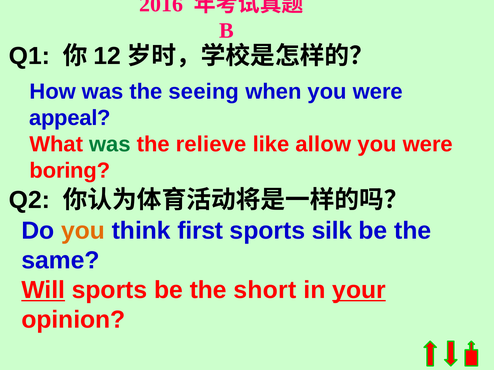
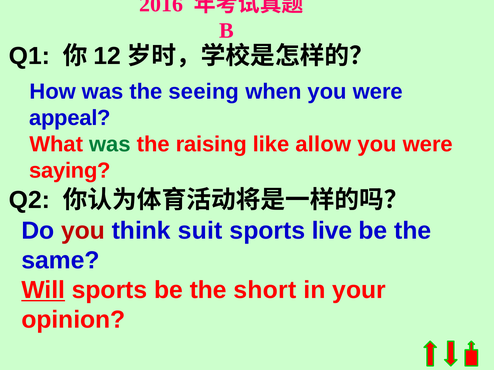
relieve: relieve -> raising
boring: boring -> saying
you at (83, 231) colour: orange -> red
first: first -> suit
silk: silk -> live
your underline: present -> none
